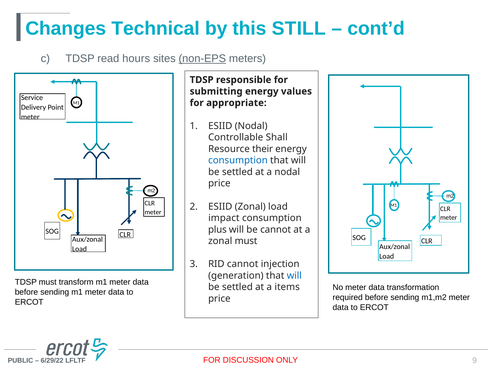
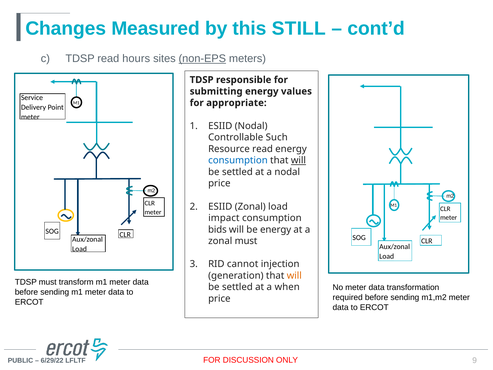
Technical: Technical -> Measured
Shall: Shall -> Such
Resource their: their -> read
will at (298, 160) underline: none -> present
plus: plus -> bids
be cannot: cannot -> energy
will at (294, 275) colour: blue -> orange
items: items -> when
